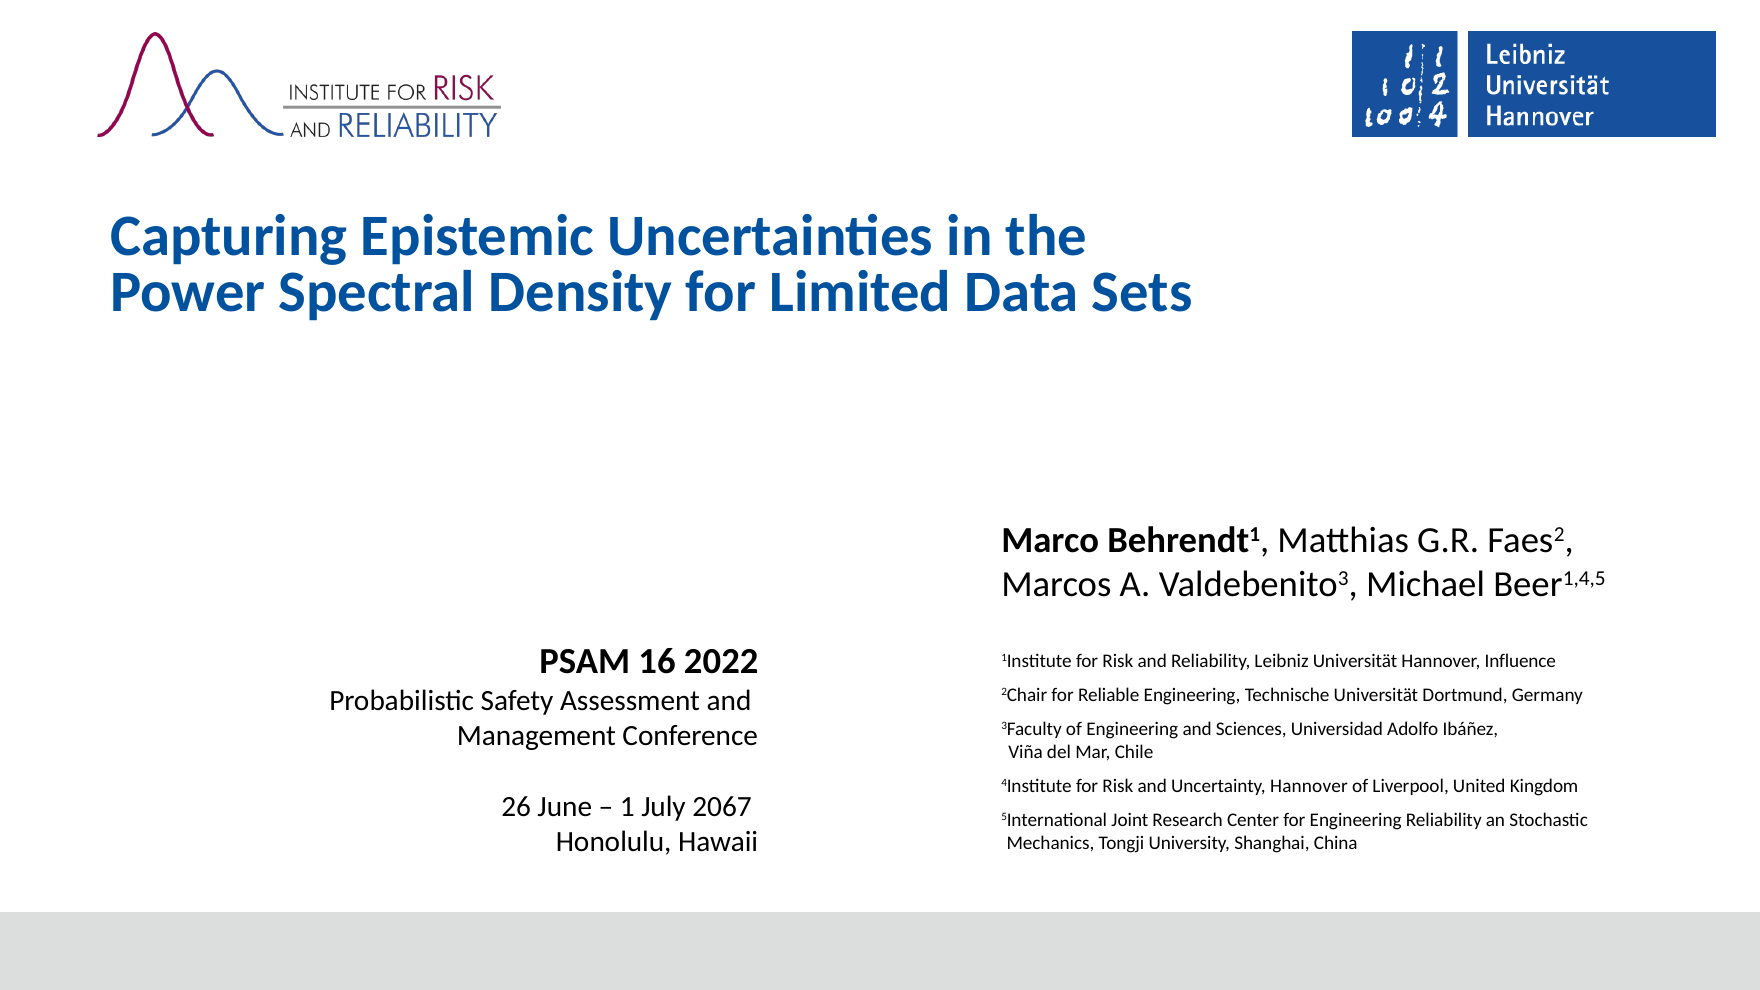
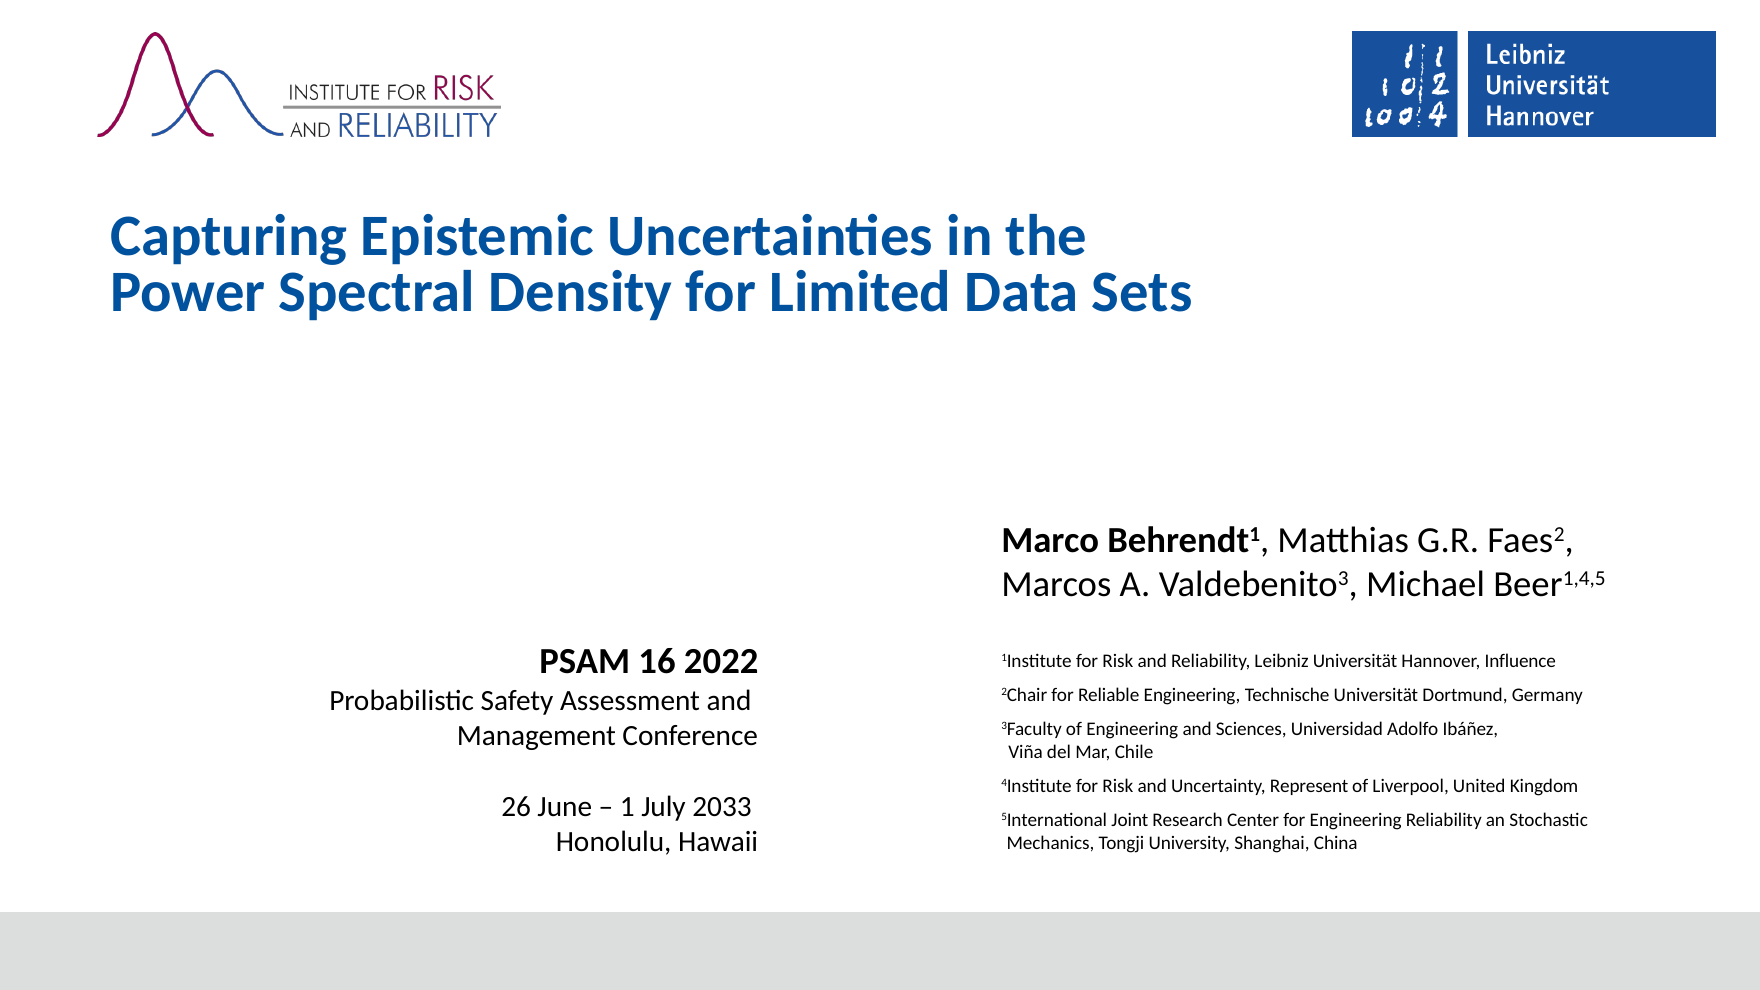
Uncertainty Hannover: Hannover -> Represent
2067: 2067 -> 2033
